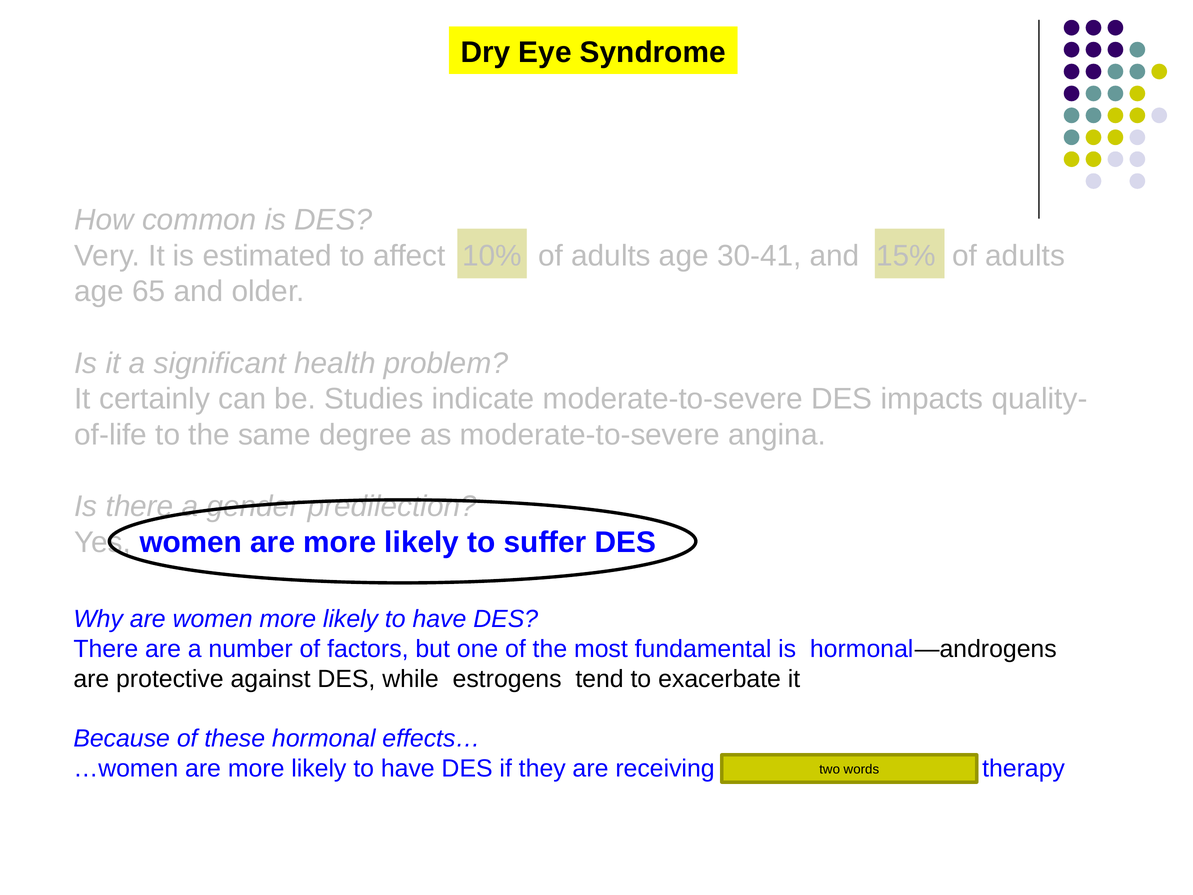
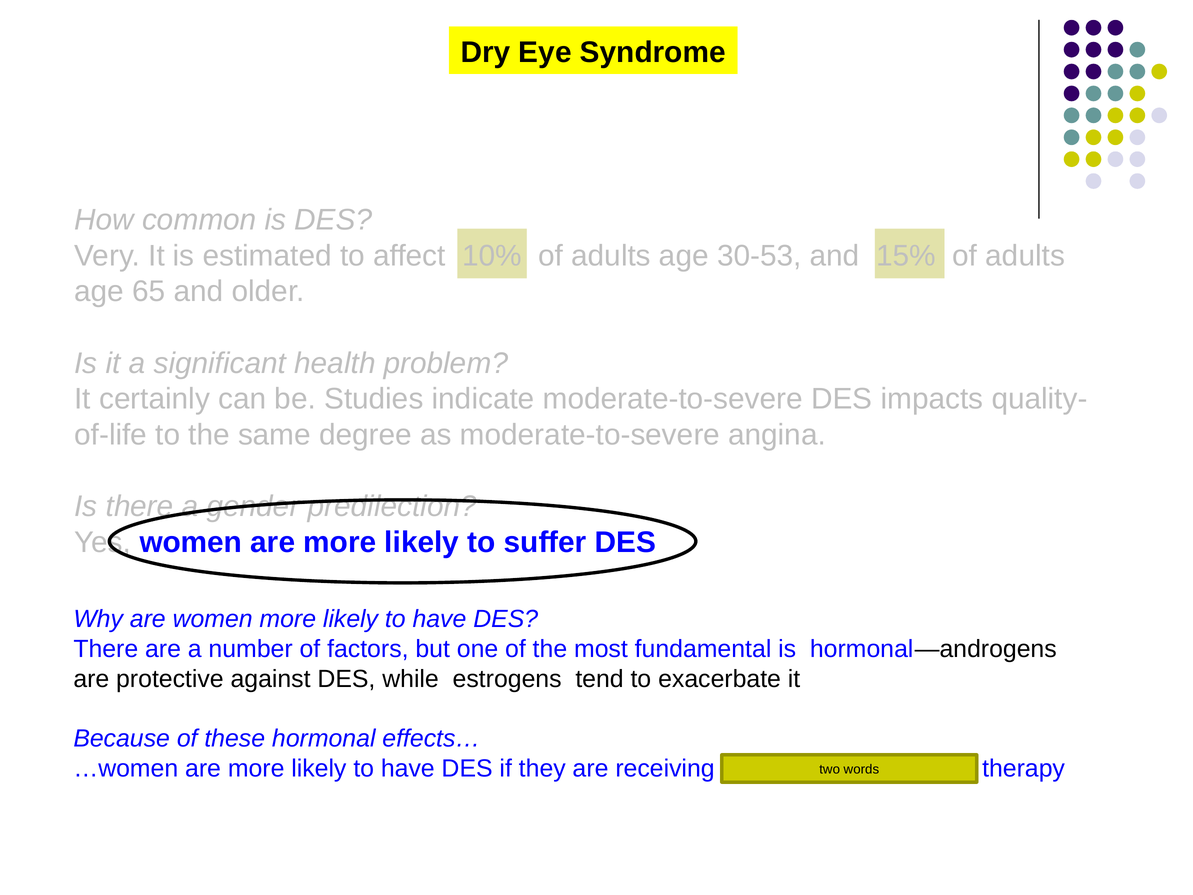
30-41: 30-41 -> 30-53
